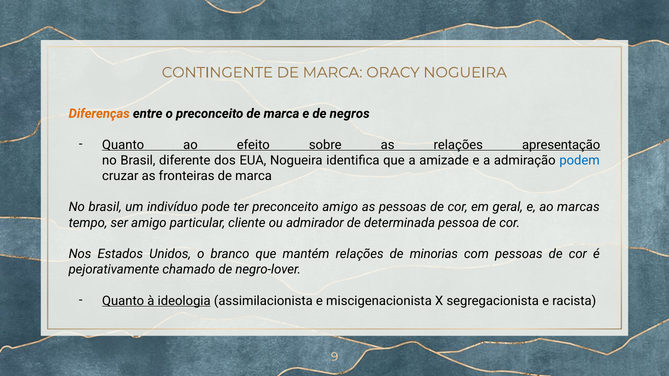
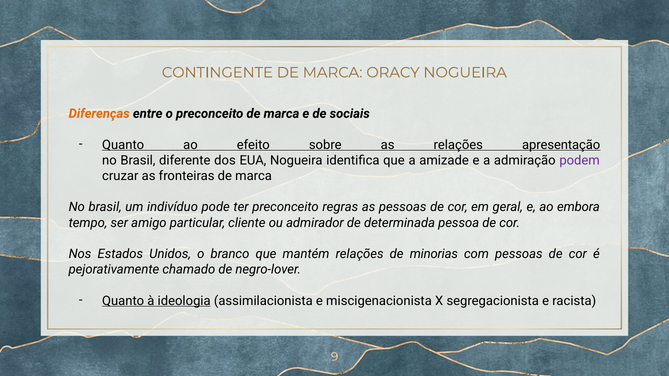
negros: negros -> sociais
podem colour: blue -> purple
preconceito amigo: amigo -> regras
marcas: marcas -> embora
